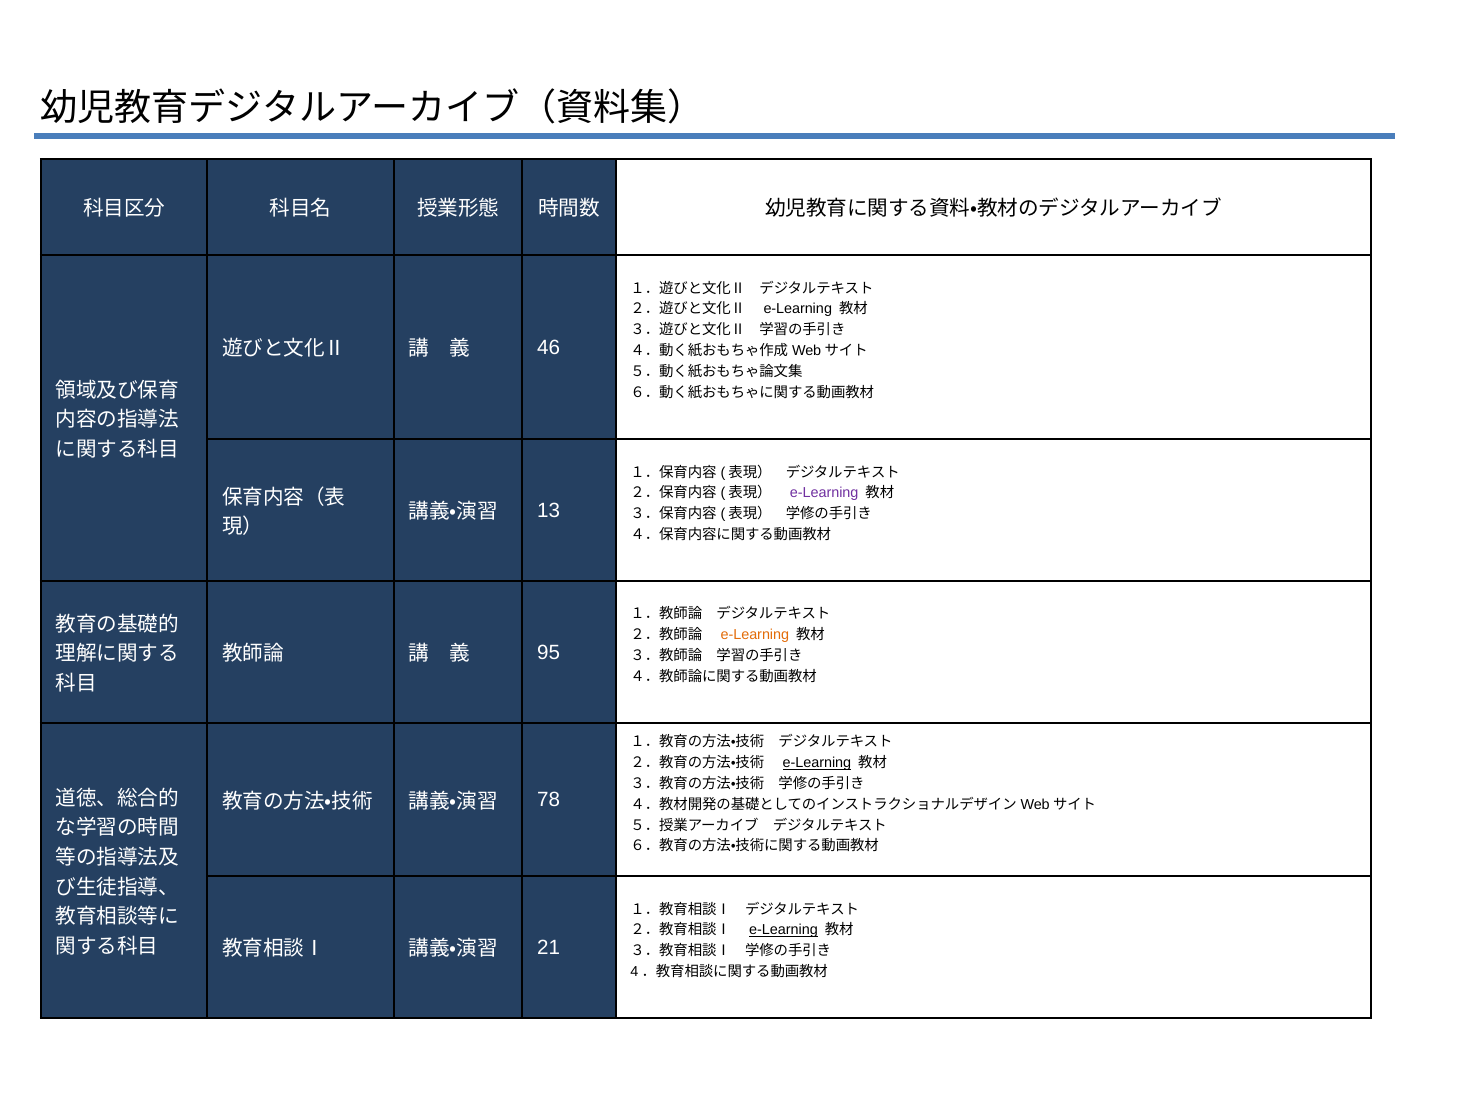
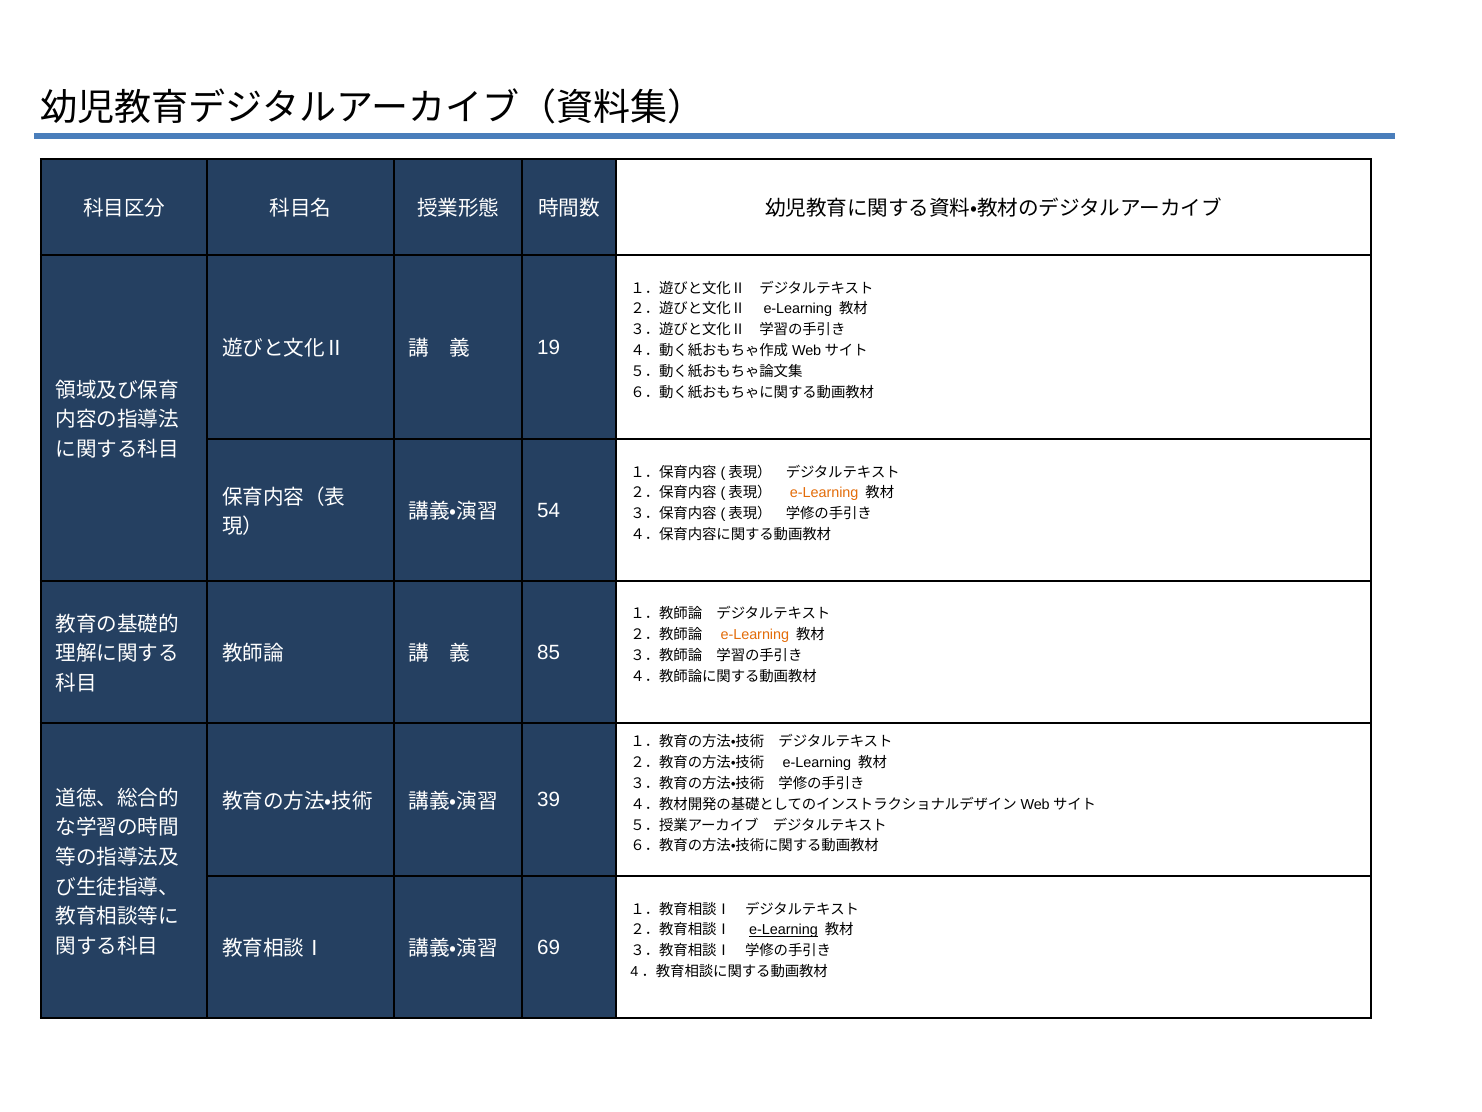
46: 46 -> 19
e-Learning at (824, 493) colour: purple -> orange
13: 13 -> 54
95: 95 -> 85
e-Learning at (817, 763) underline: present -> none
78: 78 -> 39
21: 21 -> 69
